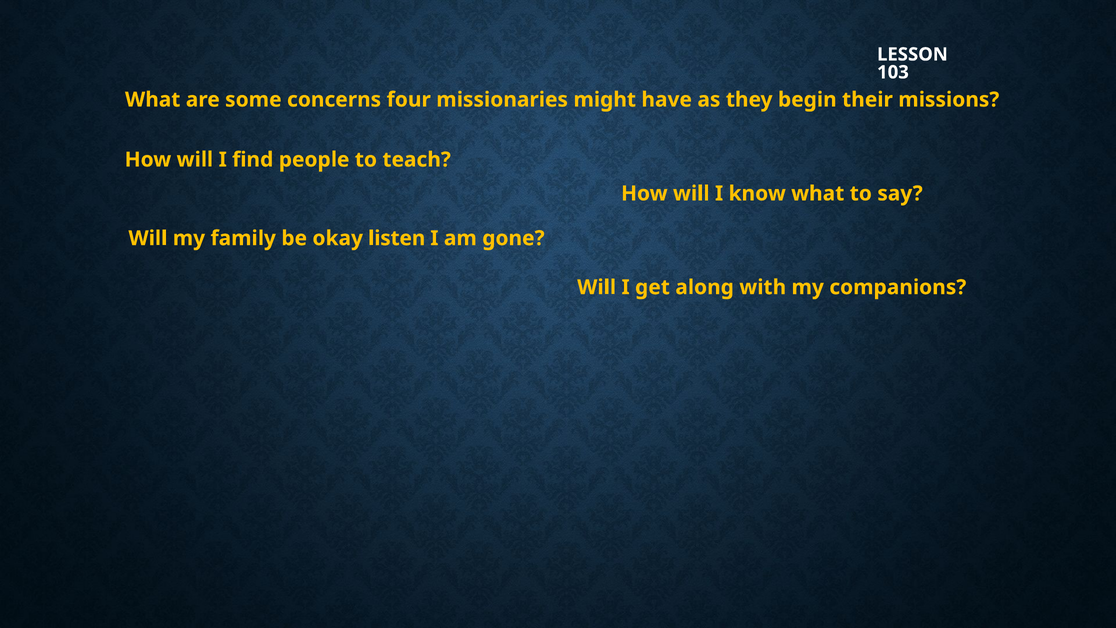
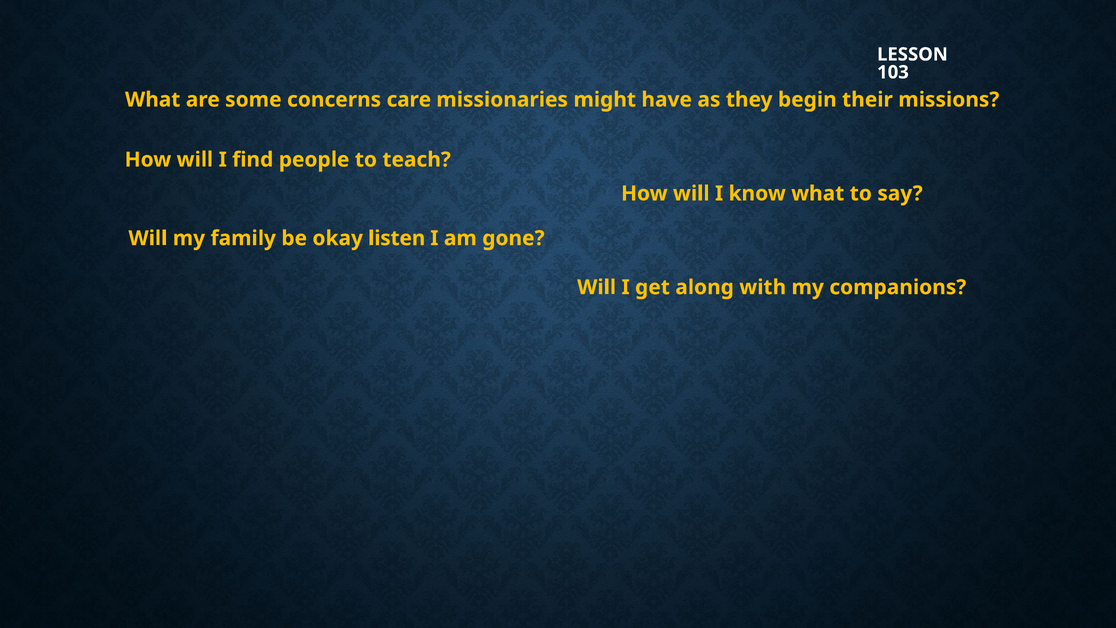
four: four -> care
